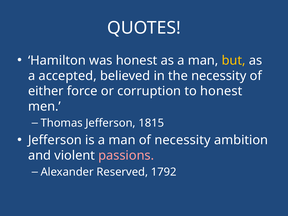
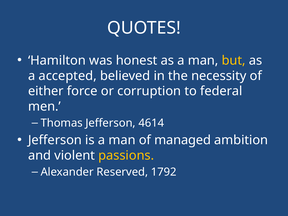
to honest: honest -> federal
1815: 1815 -> 4614
of necessity: necessity -> managed
passions colour: pink -> yellow
